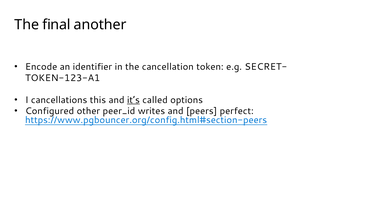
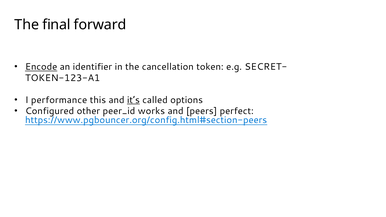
another: another -> forward
Encode underline: none -> present
cancellations: cancellations -> performance
writes: writes -> works
